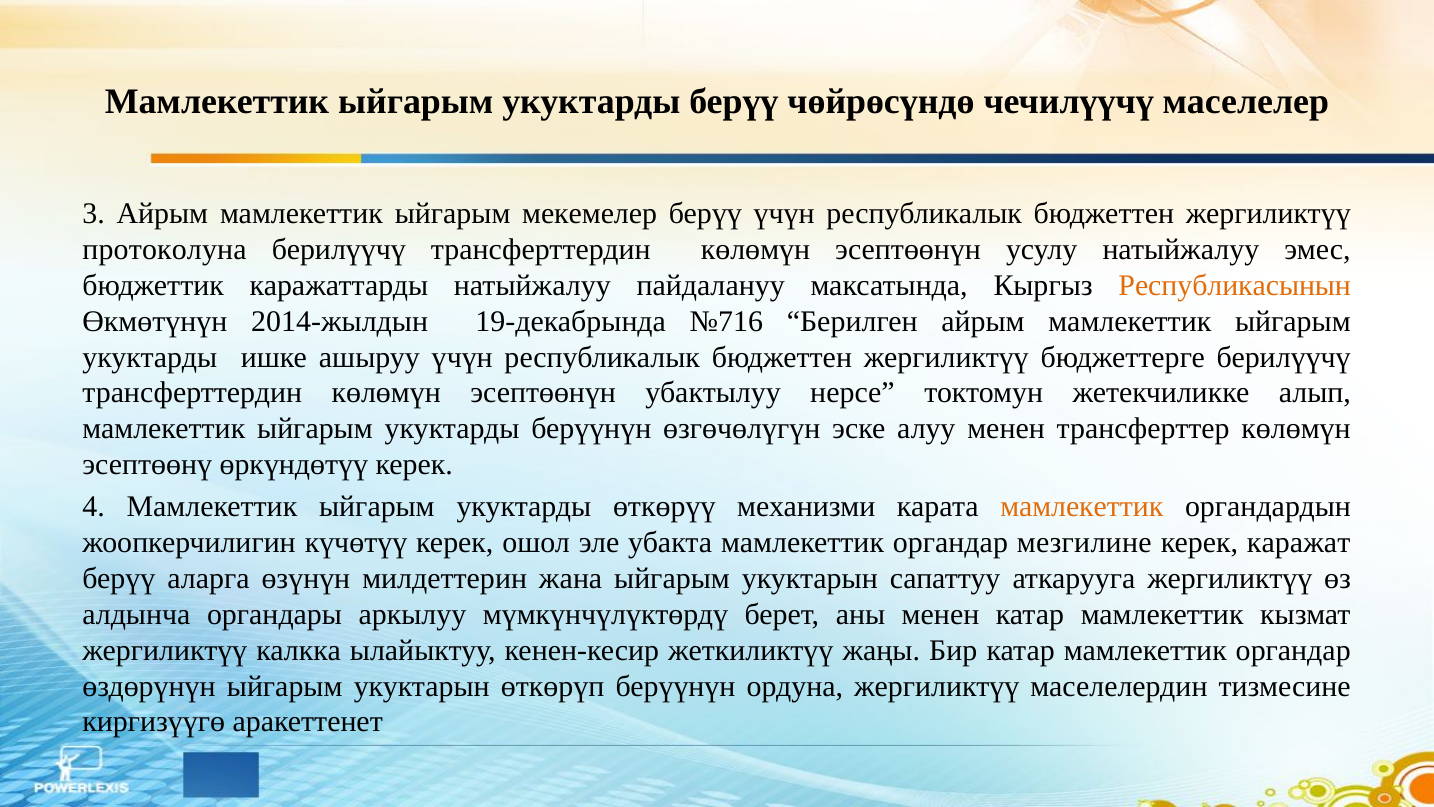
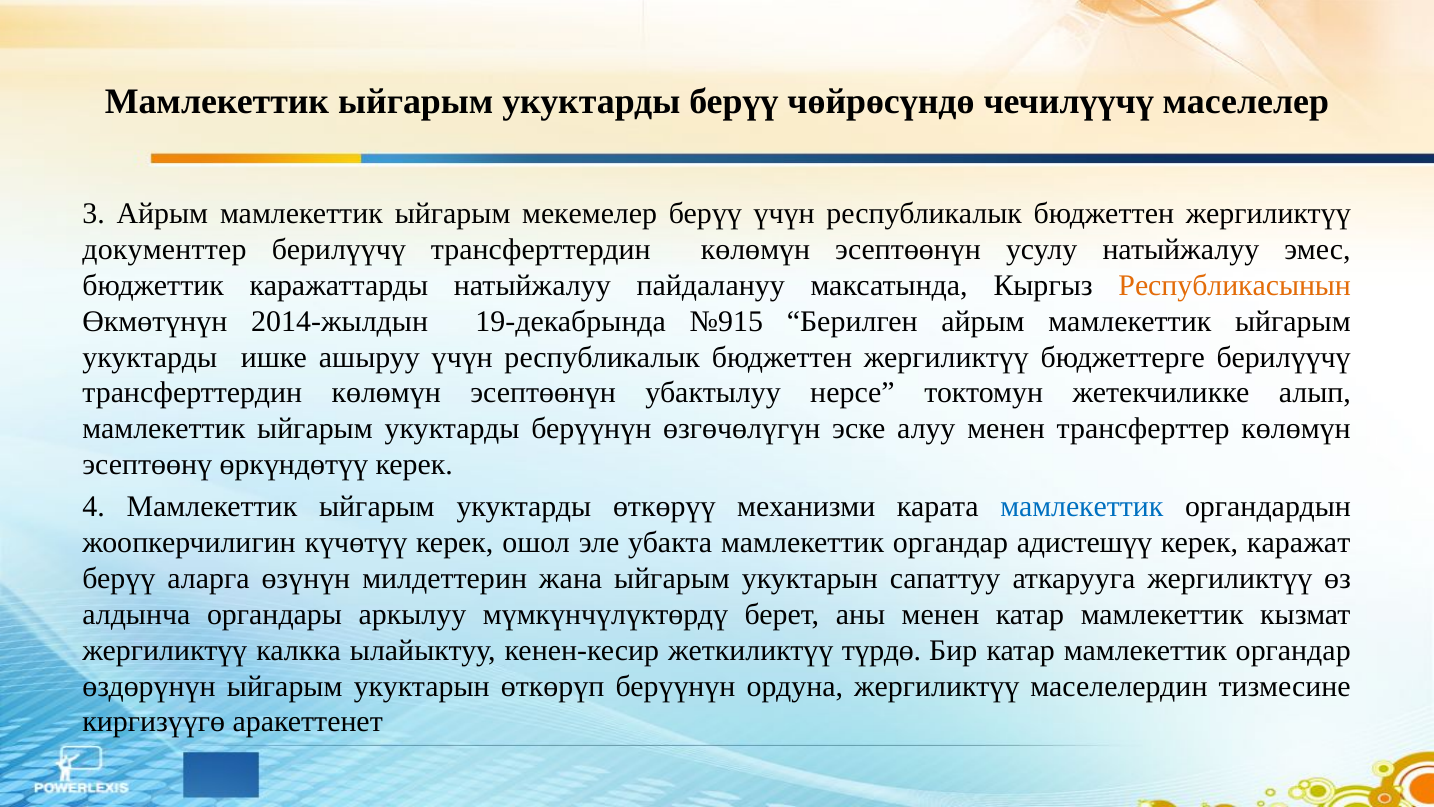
протоколуна: протоколуна -> документтер
№716: №716 -> №915
мамлекеттик at (1082, 506) colour: orange -> blue
мезгилине: мезгилине -> адистешүү
жаңы: жаңы -> түрдө
